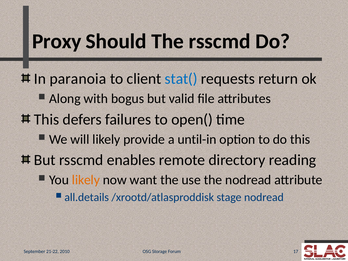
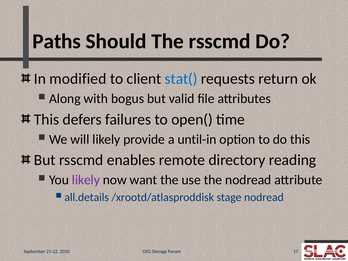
Proxy: Proxy -> Paths
paranoia: paranoia -> modified
likely at (86, 180) colour: orange -> purple
